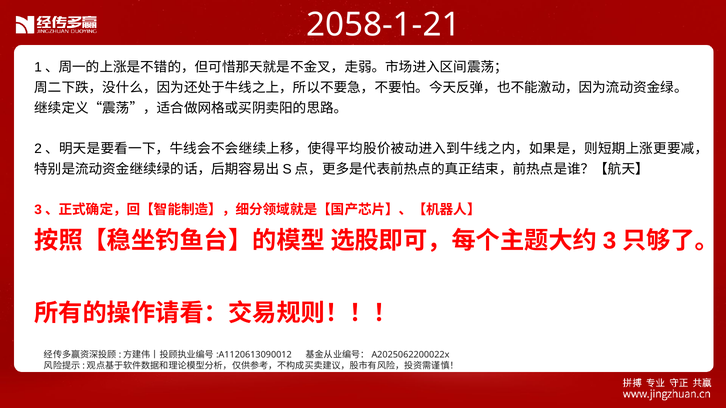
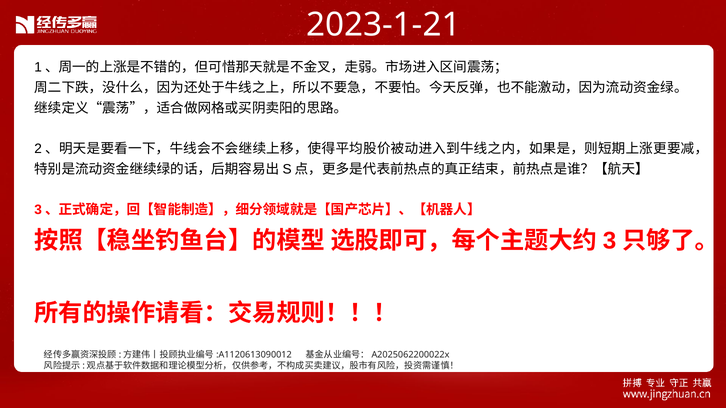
2058-1-21: 2058-1-21 -> 2023-1-21
